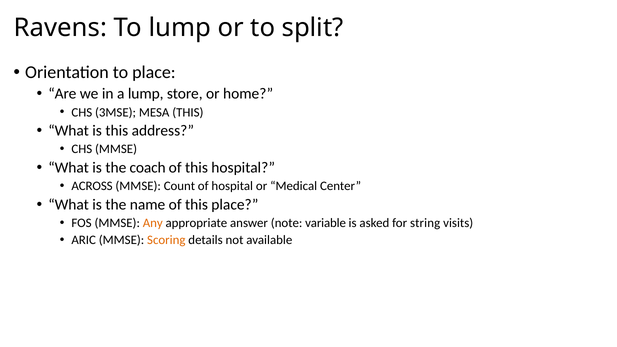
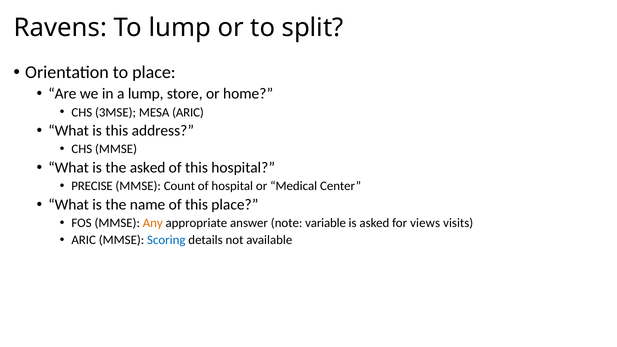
MESA THIS: THIS -> ARIC
the coach: coach -> asked
ACROSS: ACROSS -> PRECISE
string: string -> views
Scoring colour: orange -> blue
